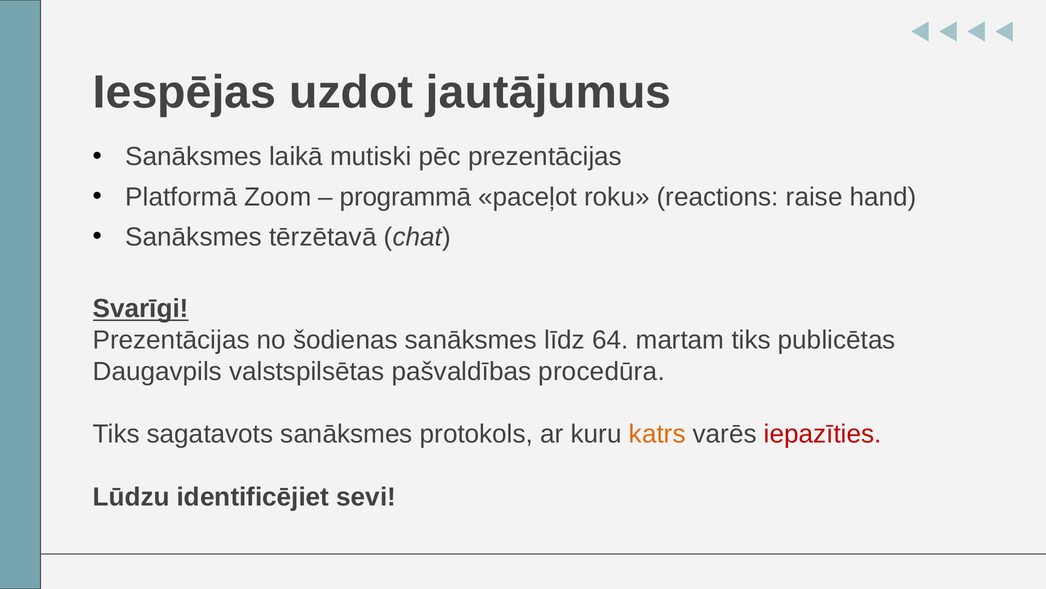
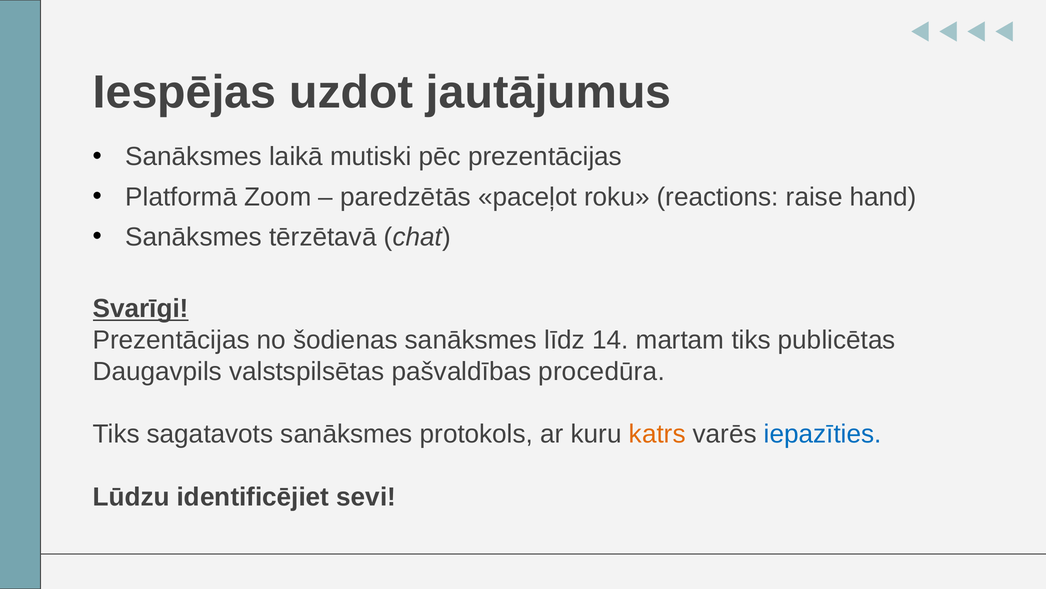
programmā: programmā -> paredzētās
64: 64 -> 14
iepazīties colour: red -> blue
